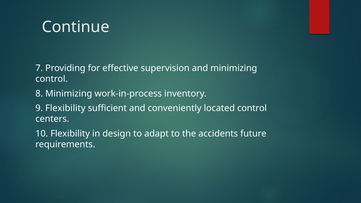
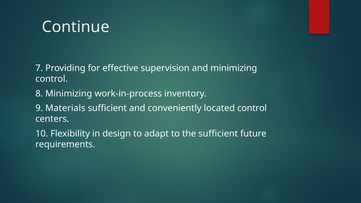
9 Flexibility: Flexibility -> Materials
the accidents: accidents -> sufficient
